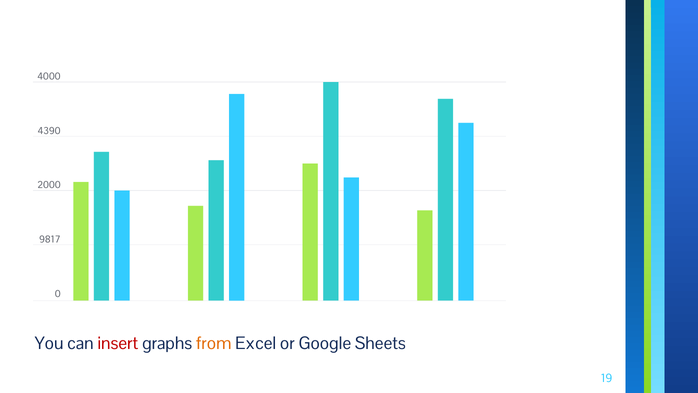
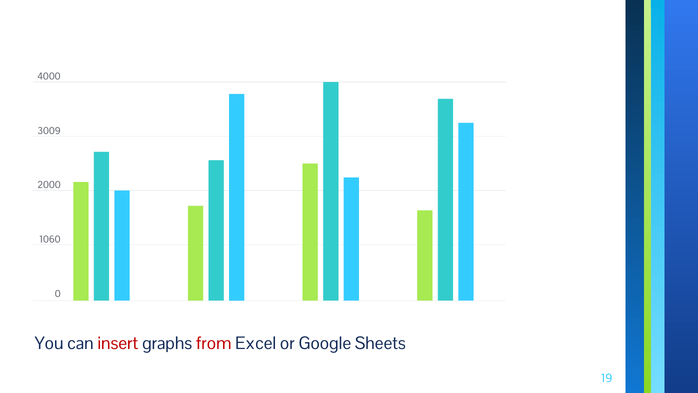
4390: 4390 -> 3009
9817: 9817 -> 1060
from colour: orange -> red
